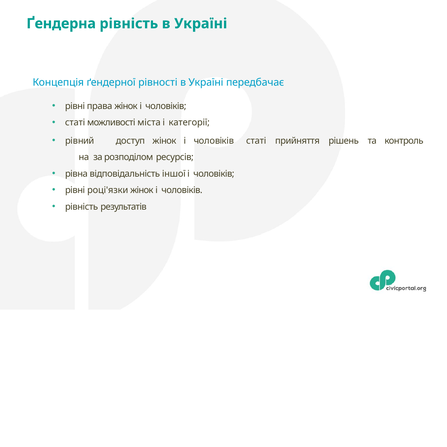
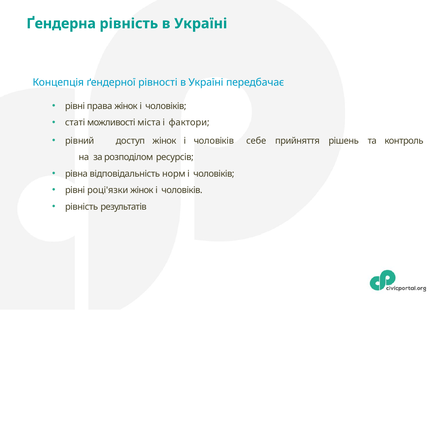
категорії: категорії -> фактори
статi at (256, 141): статi -> себе
іншої: іншої -> норм
